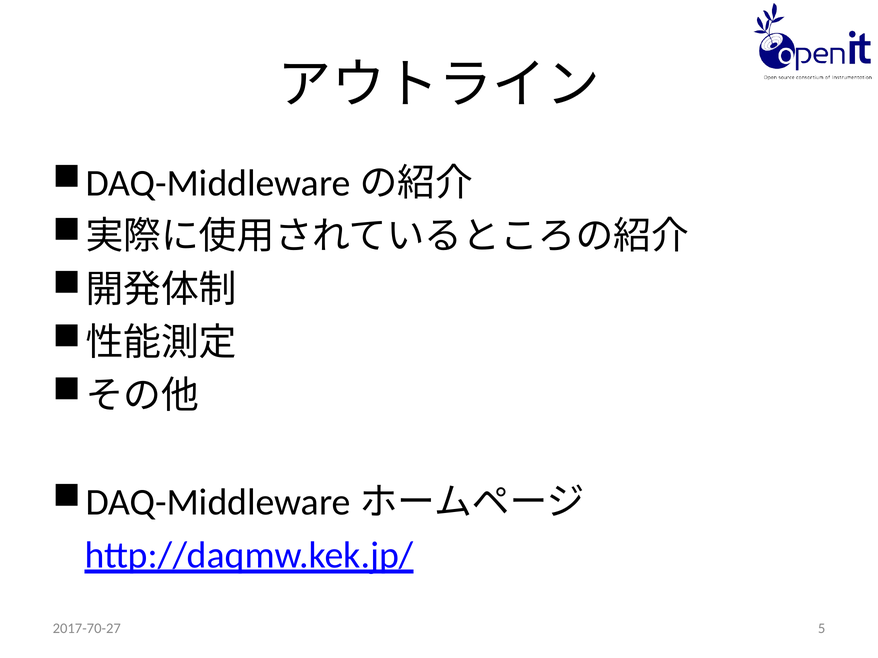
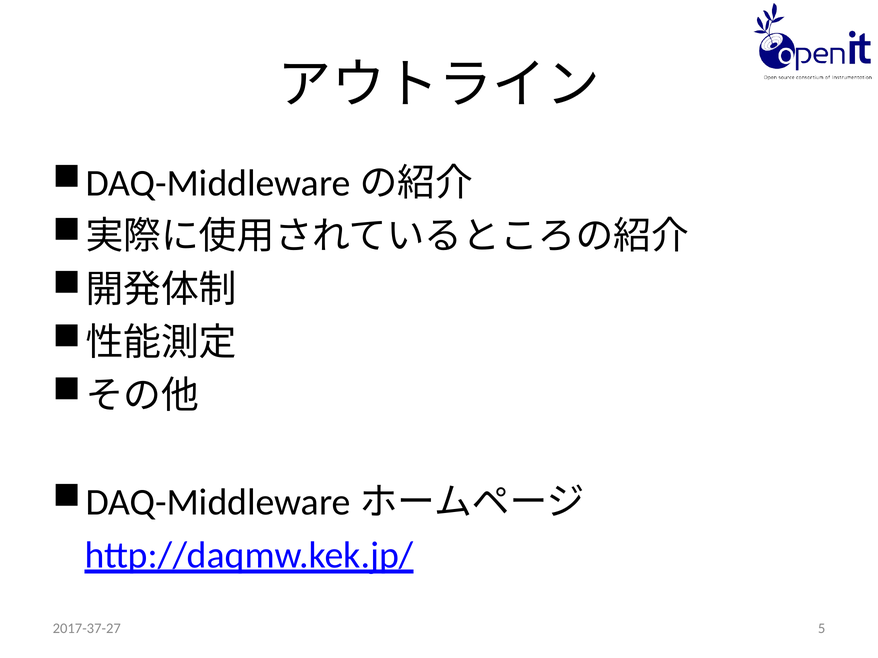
2017-70-27: 2017-70-27 -> 2017-37-27
